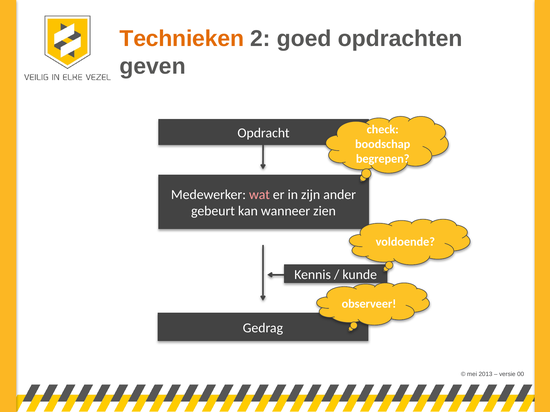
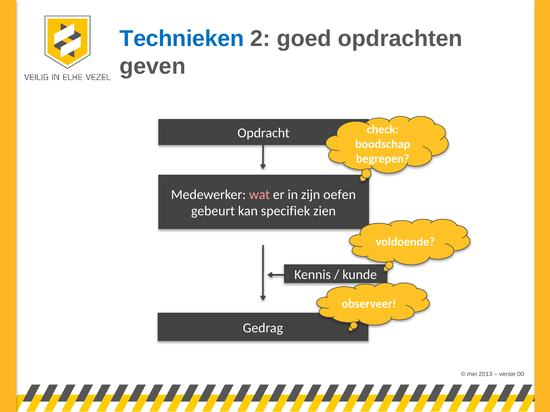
Technieken colour: orange -> blue
ander: ander -> oefen
wanneer: wanneer -> specifiek
